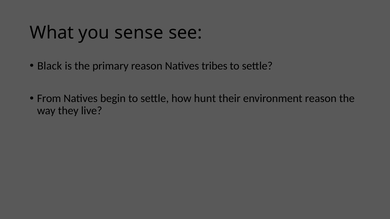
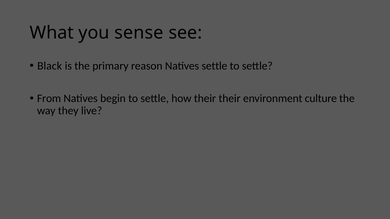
Natives tribes: tribes -> settle
how hunt: hunt -> their
environment reason: reason -> culture
